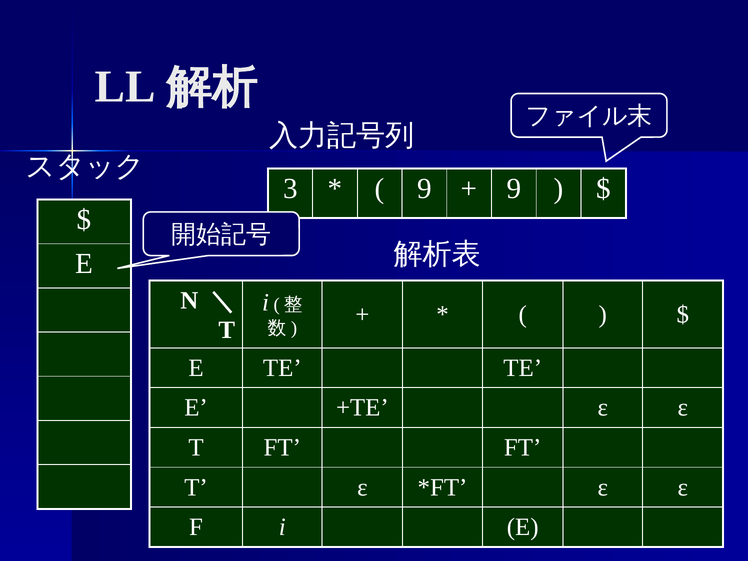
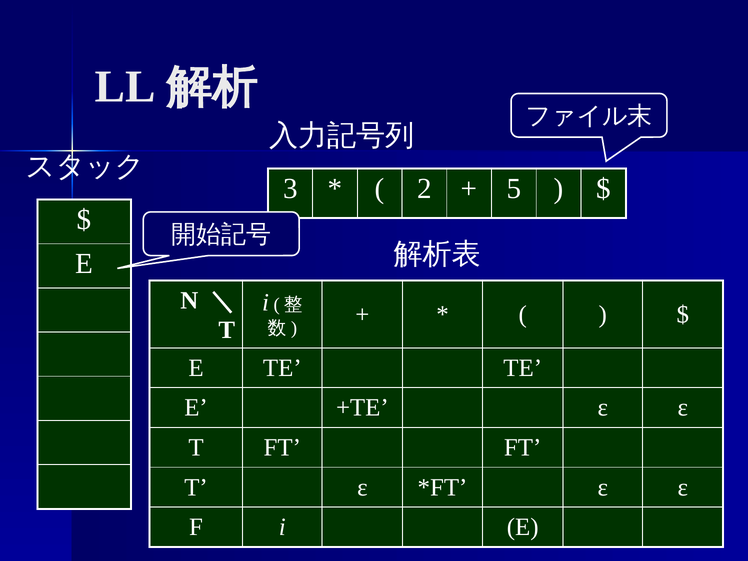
9 at (424, 188): 9 -> 2
9 at (514, 188): 9 -> 5
